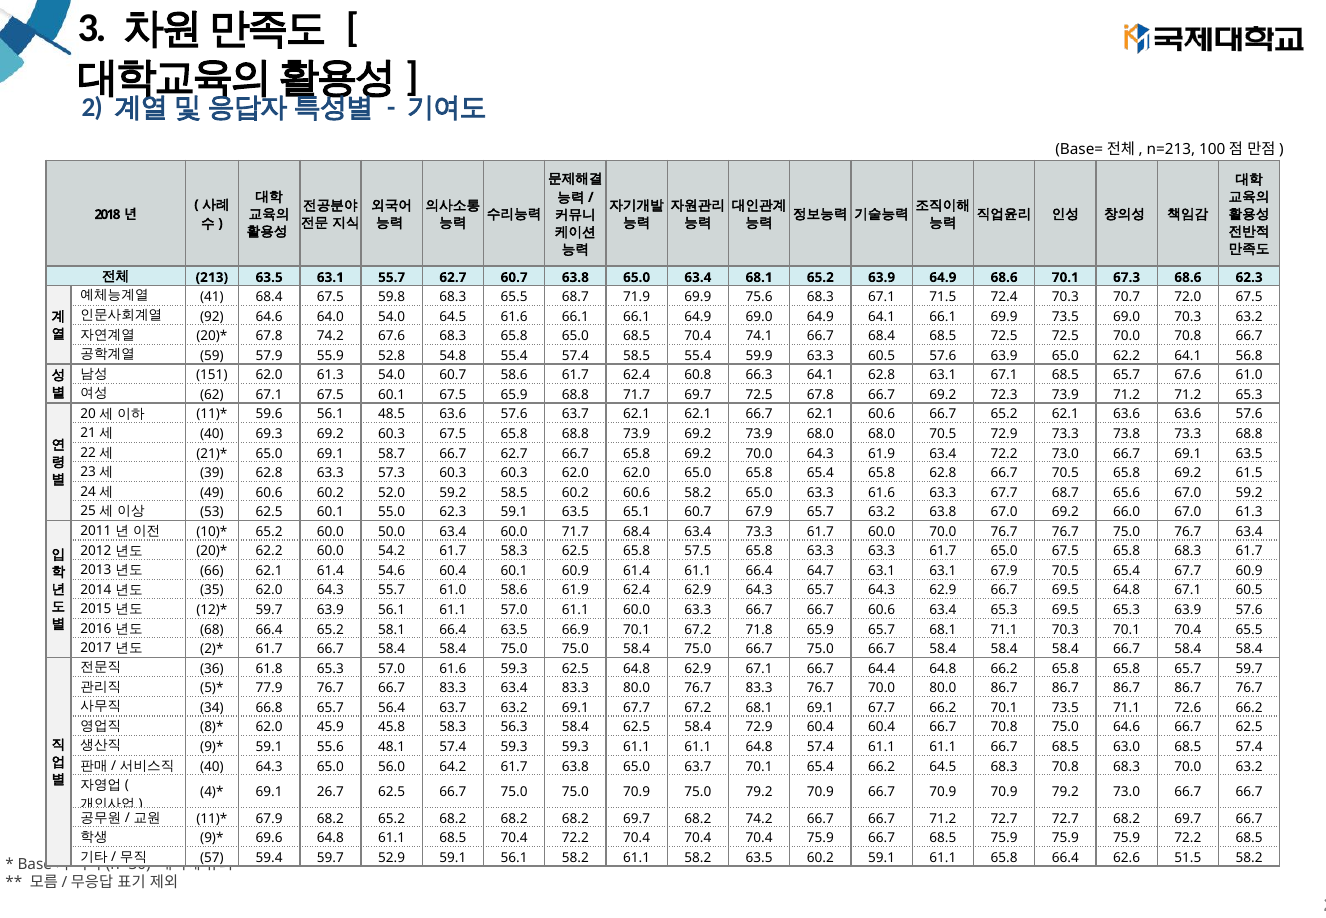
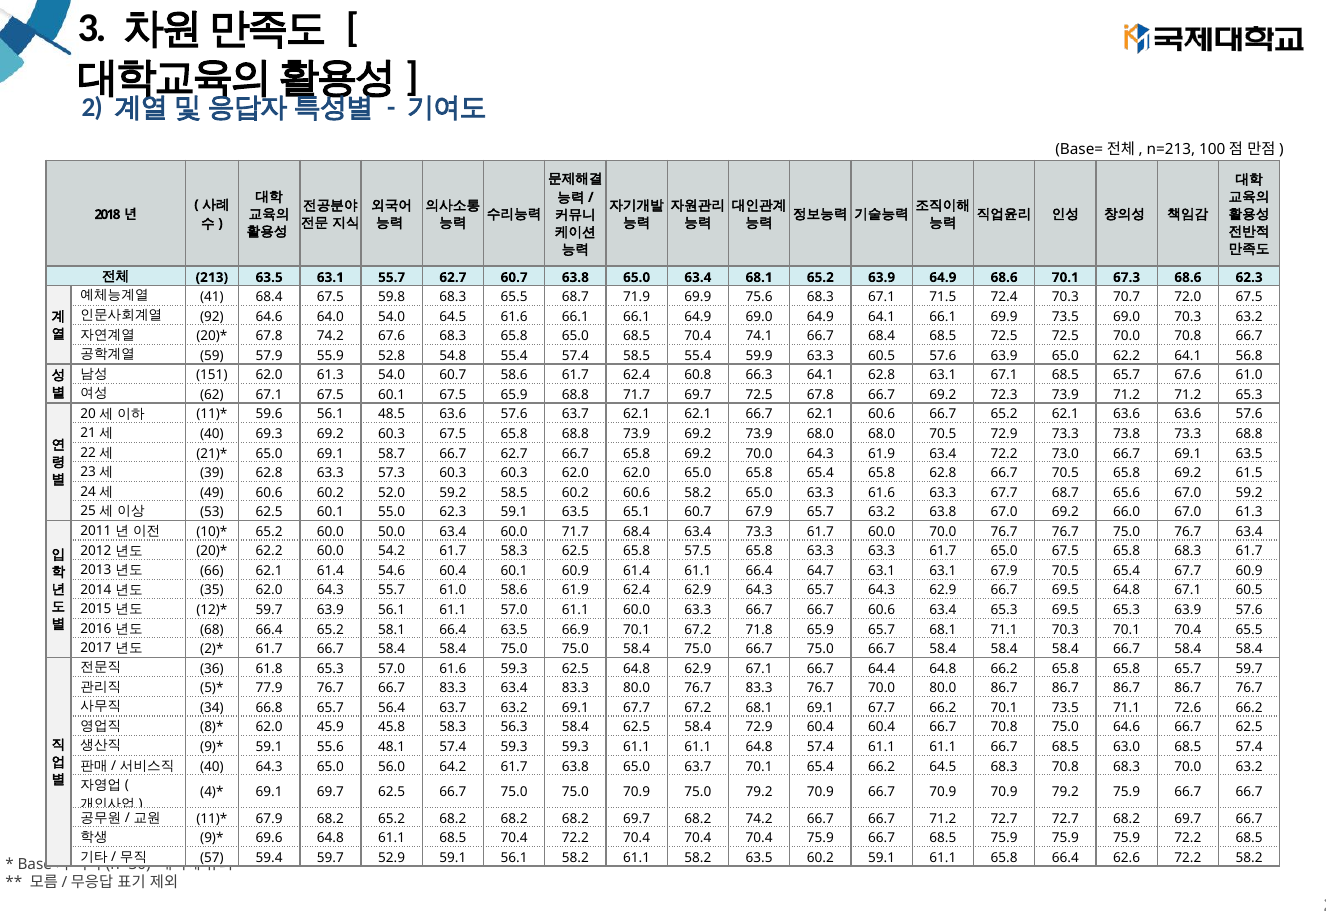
69.1 26.7: 26.7 -> 69.7
79.2 73.0: 73.0 -> 75.9
62.6 51.5: 51.5 -> 72.2
